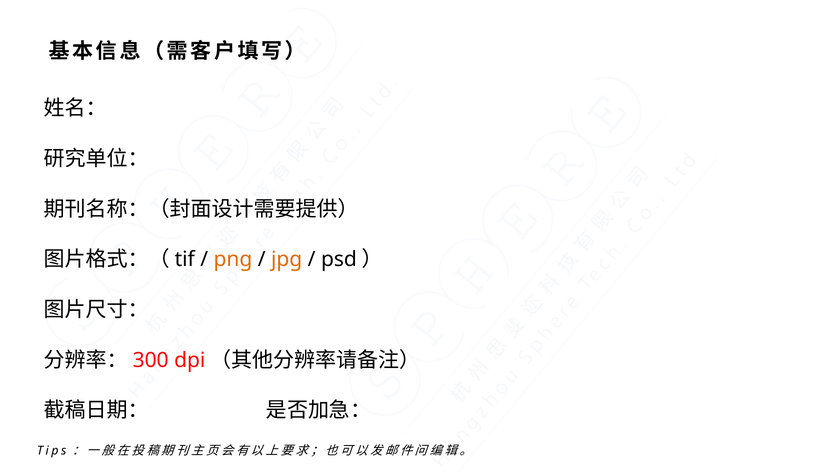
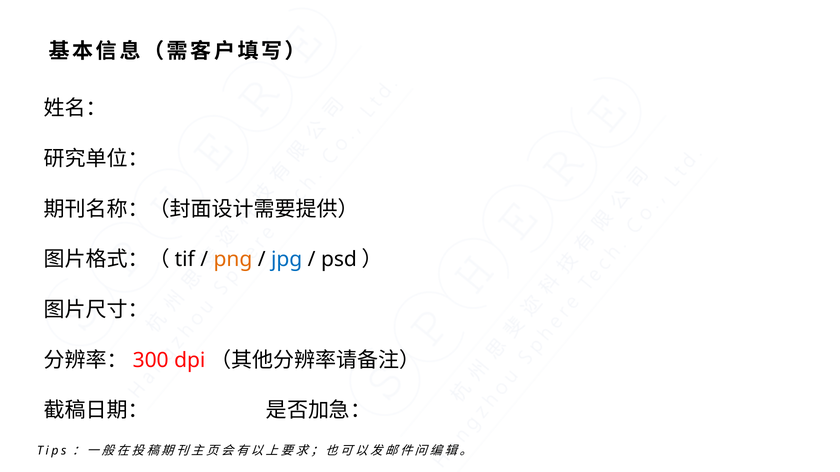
jpg colour: orange -> blue
